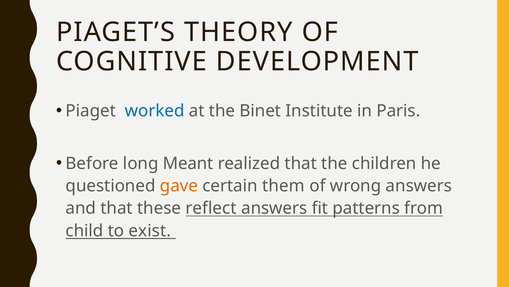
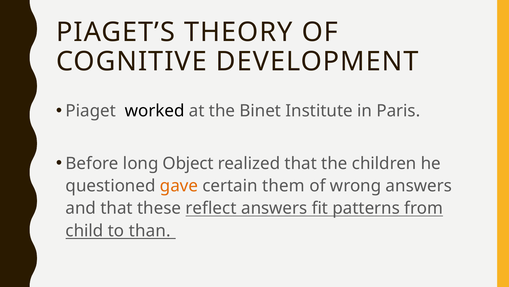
worked colour: blue -> black
Meant: Meant -> Object
exist: exist -> than
